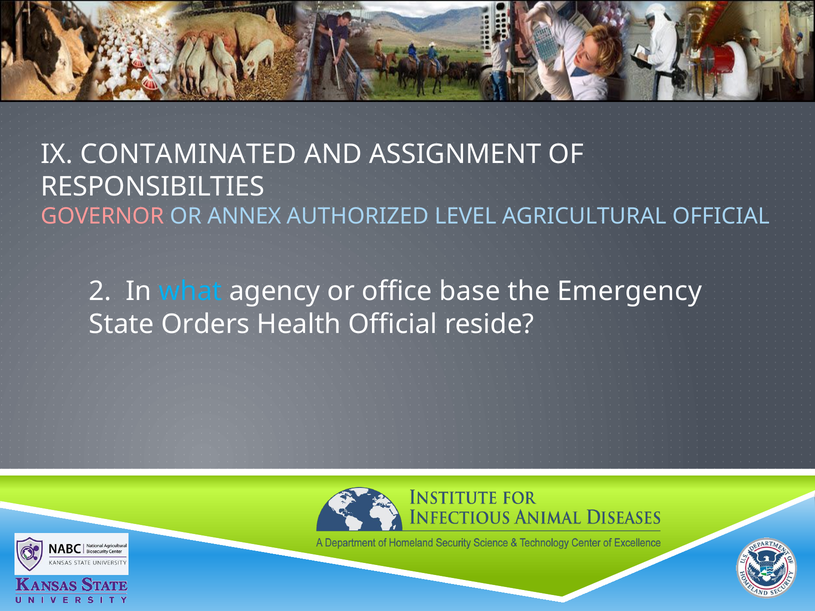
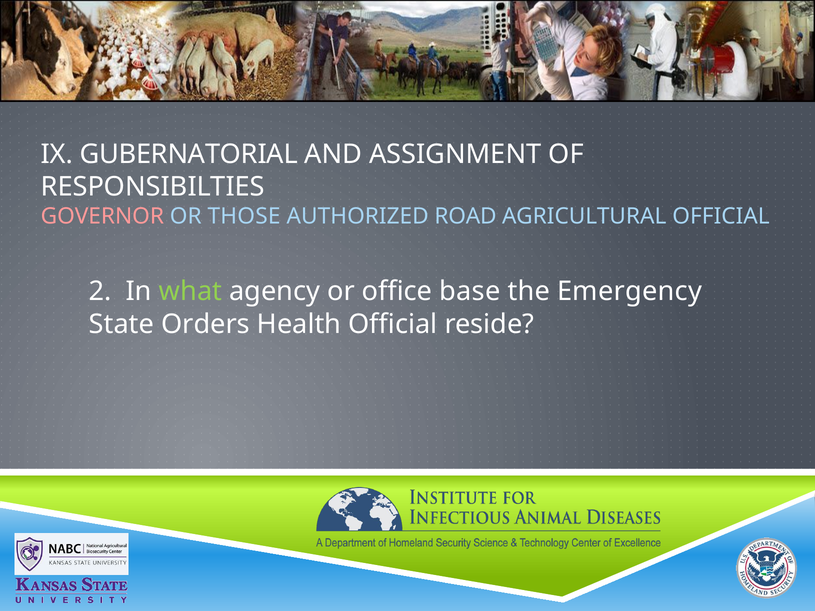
CONTAMINATED: CONTAMINATED -> GUBERNATORIAL
ANNEX: ANNEX -> THOSE
LEVEL: LEVEL -> ROAD
what colour: light blue -> light green
